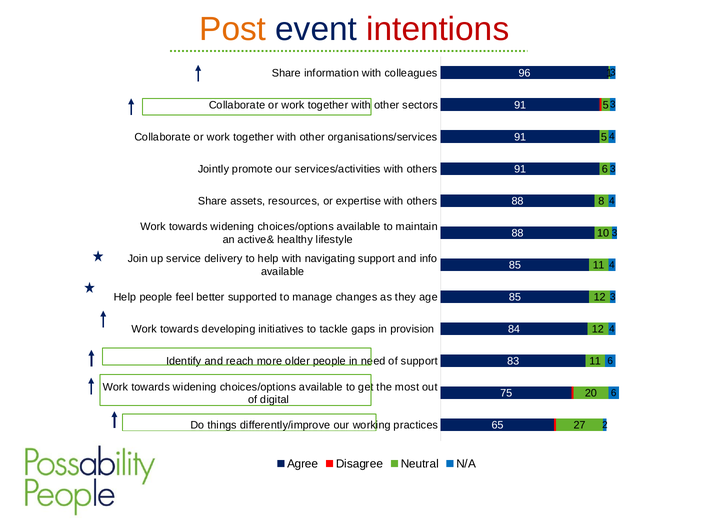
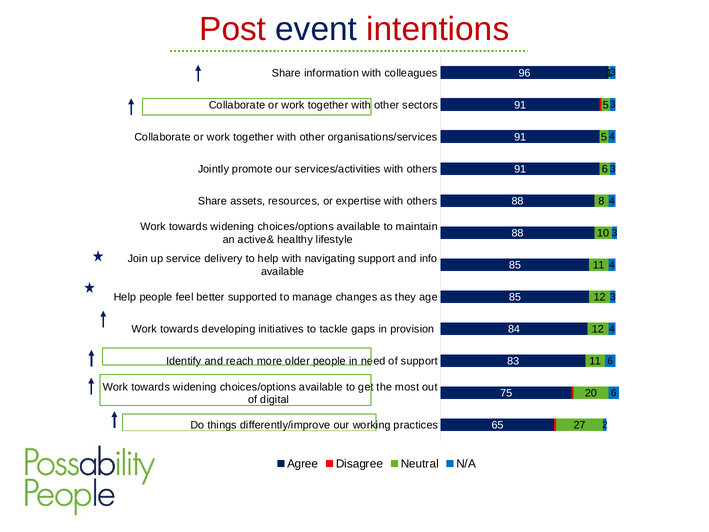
Post colour: orange -> red
